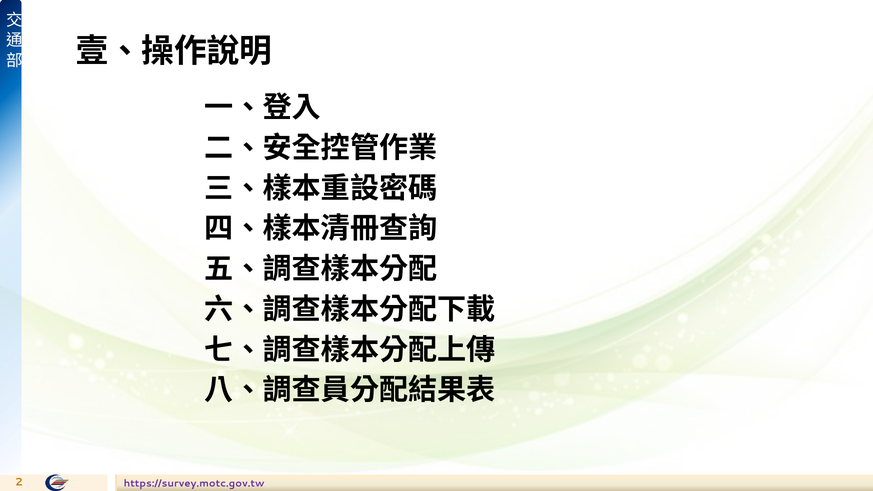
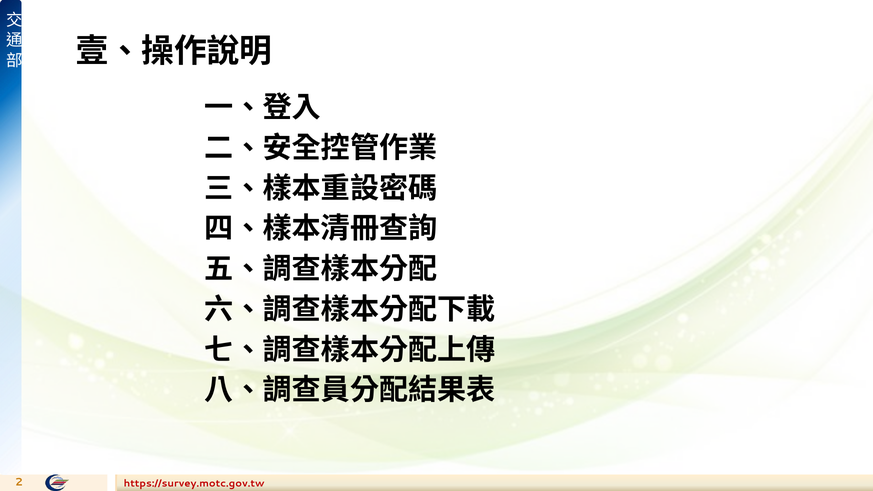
https://survey.motc.gov.tw colour: purple -> red
